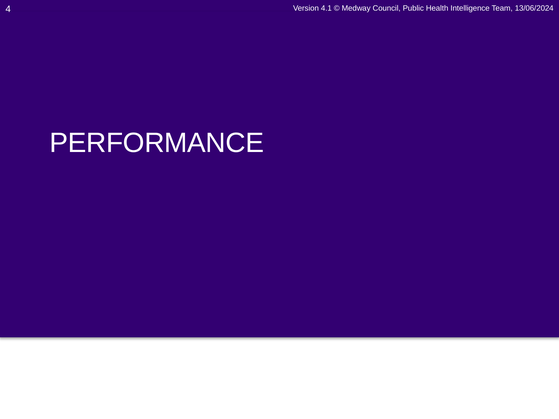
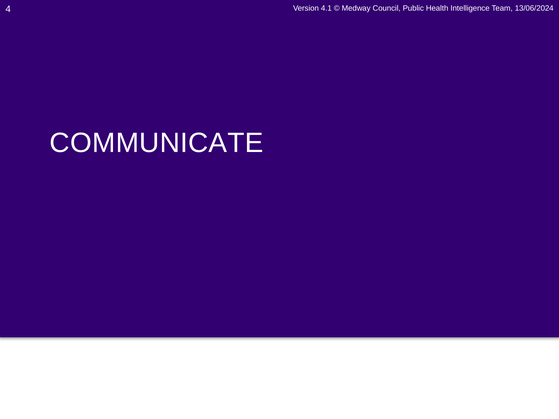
PERFORMANCE: PERFORMANCE -> COMMUNICATE
